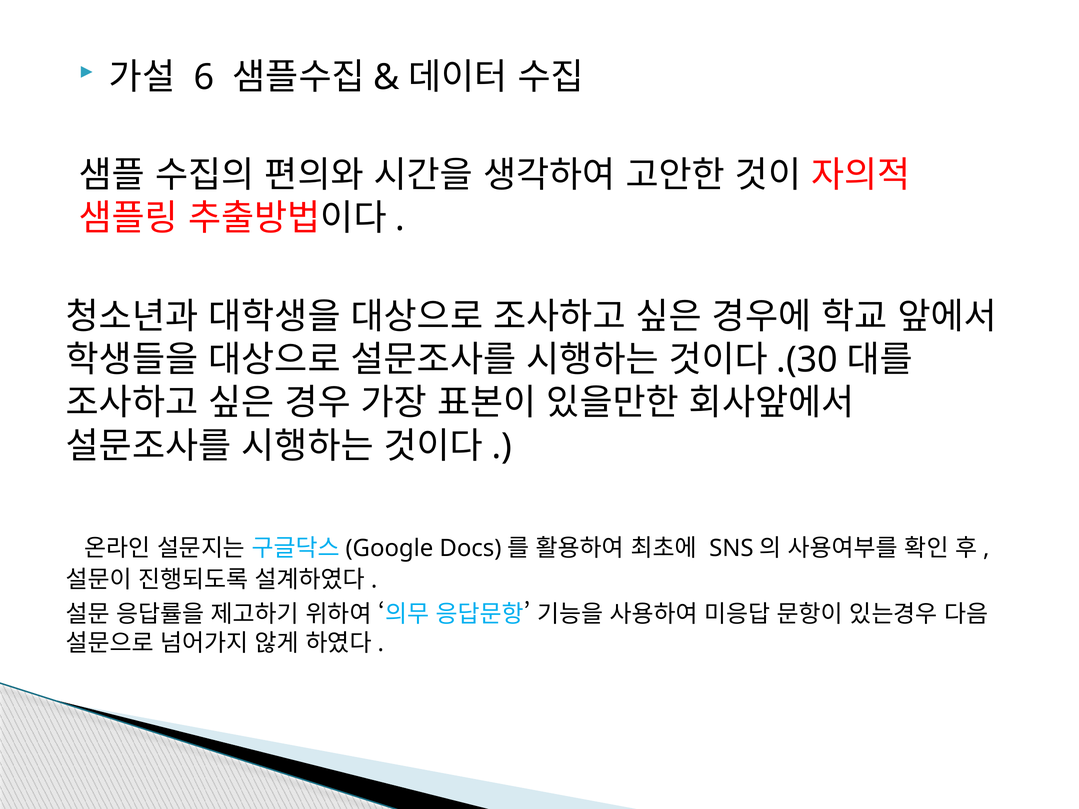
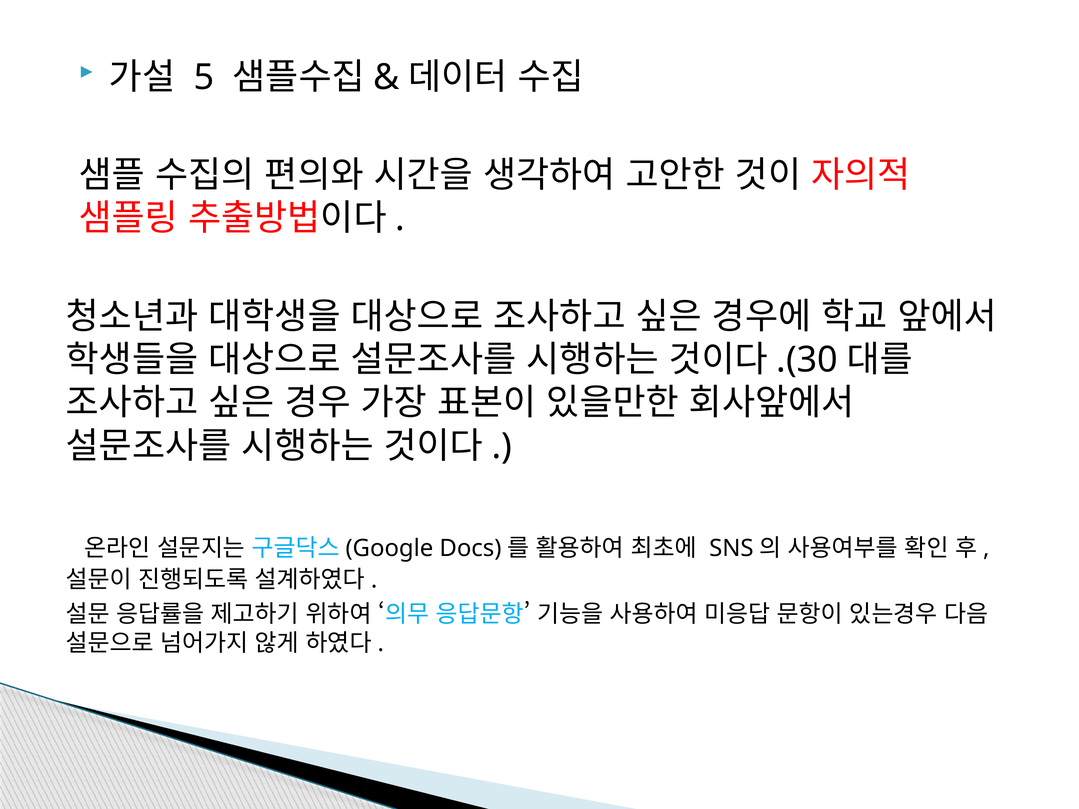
6: 6 -> 5
